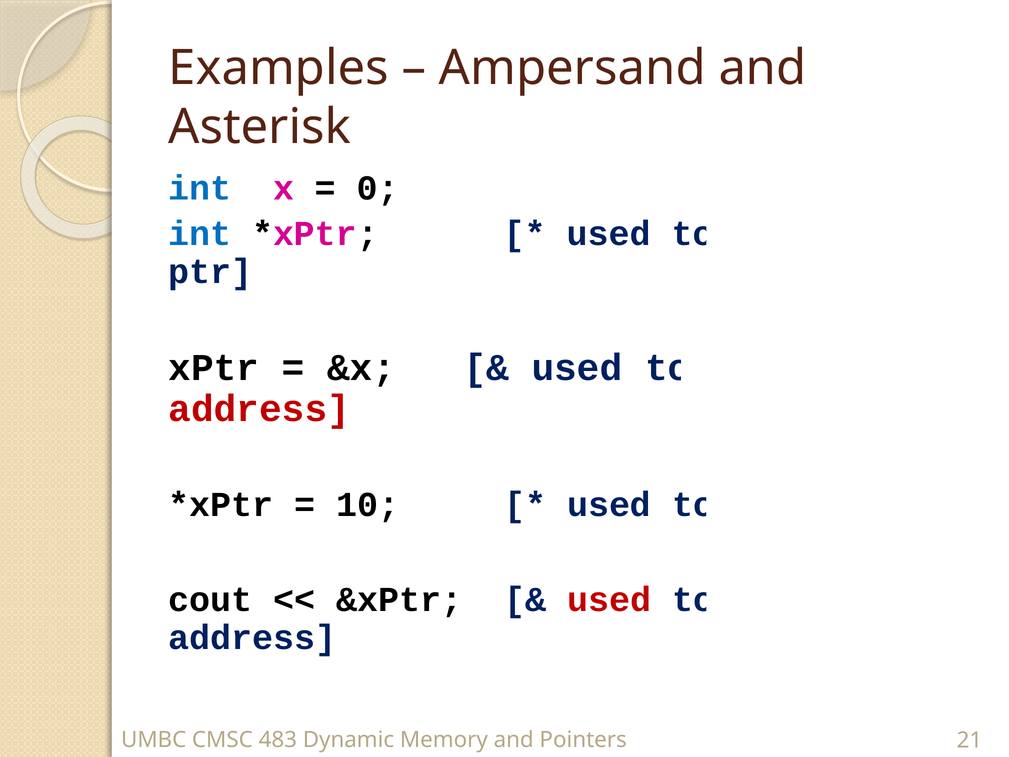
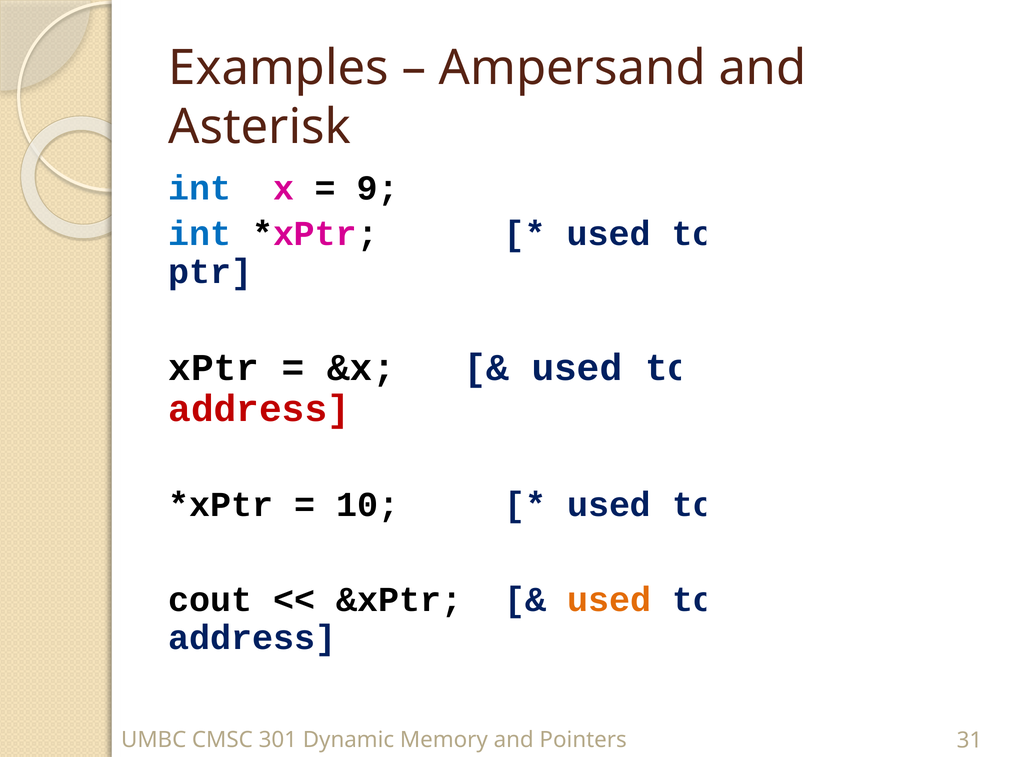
0: 0 -> 9
used at (609, 600) colour: red -> orange
483: 483 -> 301
21: 21 -> 31
